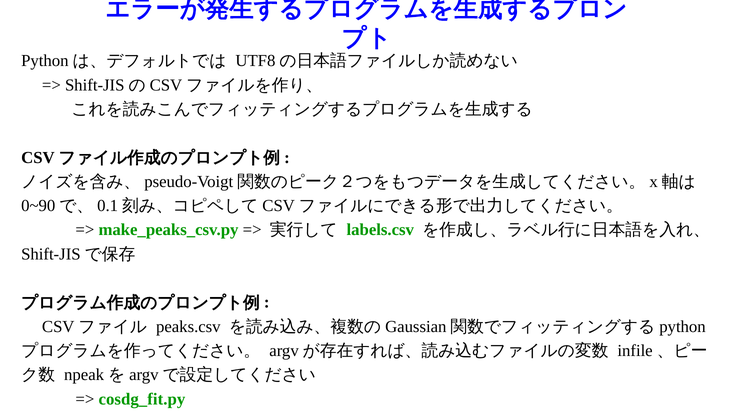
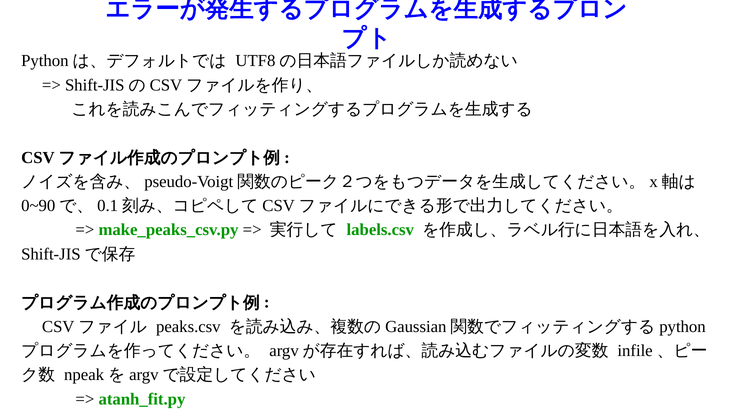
cosdg_fit.py: cosdg_fit.py -> atanh_fit.py
